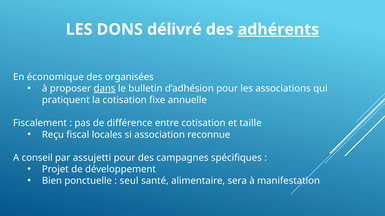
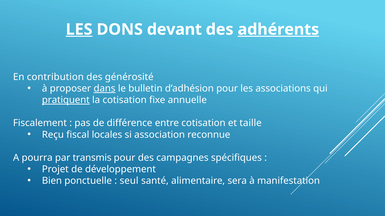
LES at (79, 30) underline: none -> present
délivré: délivré -> devant
économique: économique -> contribution
organisées: organisées -> générosité
pratiquent underline: none -> present
conseil: conseil -> pourra
assujetti: assujetti -> transmis
